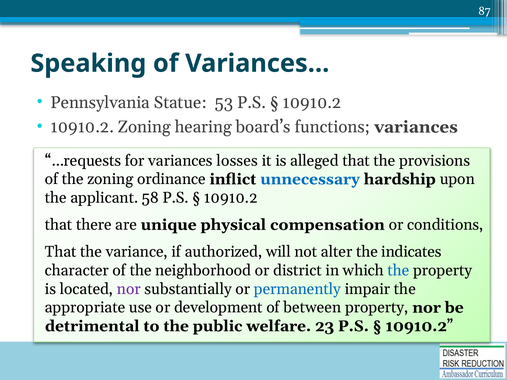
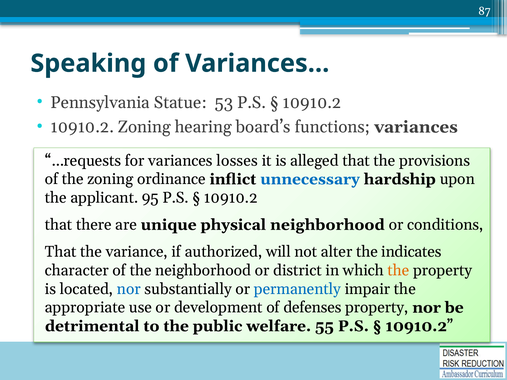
58: 58 -> 95
physical compensation: compensation -> neighborhood
the at (398, 271) colour: blue -> orange
nor at (129, 289) colour: purple -> blue
between: between -> defenses
23: 23 -> 55
